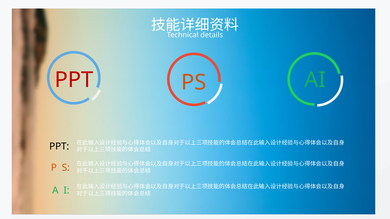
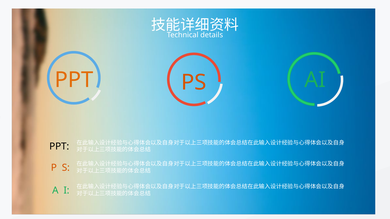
PPT at (74, 80) colour: red -> orange
